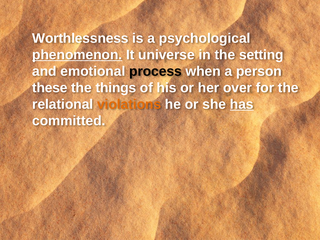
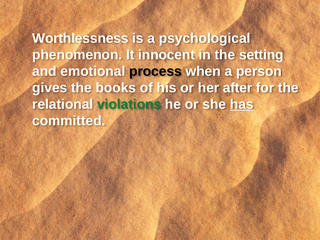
phenomenon underline: present -> none
universe: universe -> innocent
these: these -> gives
things: things -> books
over: over -> after
violations colour: orange -> green
